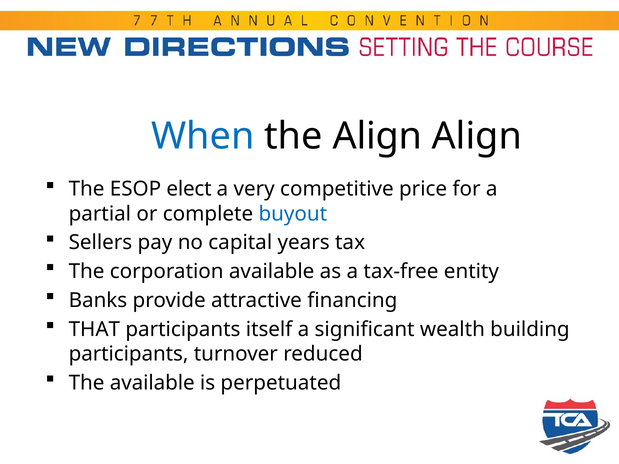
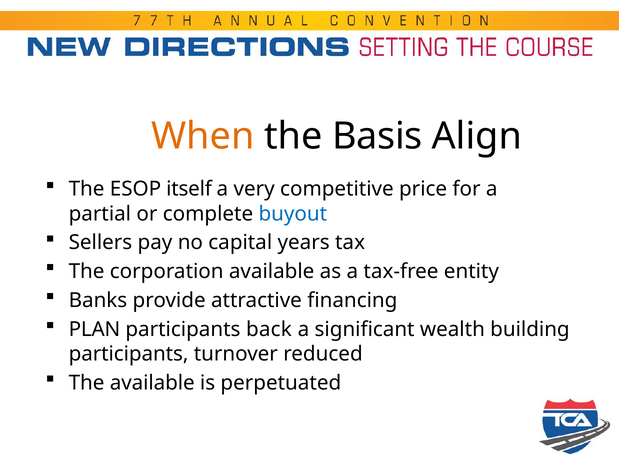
When colour: blue -> orange
the Align: Align -> Basis
elect: elect -> itself
THAT: THAT -> PLAN
itself: itself -> back
